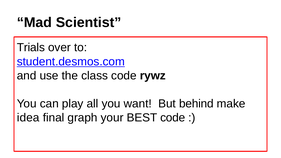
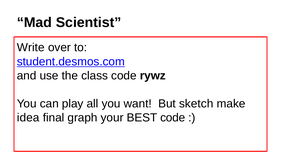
Trials: Trials -> Write
behind: behind -> sketch
